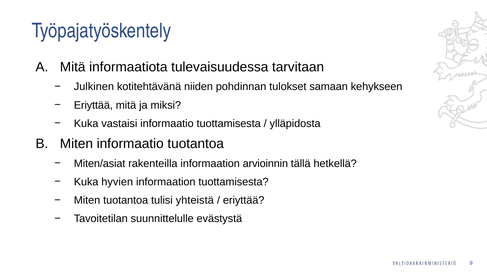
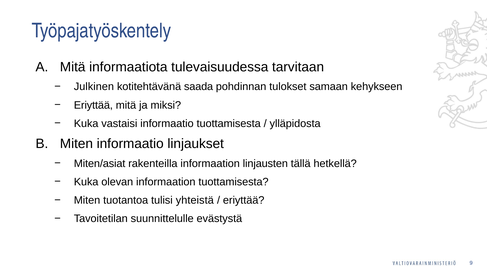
niiden: niiden -> saada
informaatio tuotantoa: tuotantoa -> linjaukset
arvioinnin: arvioinnin -> linjausten
hyvien: hyvien -> olevan
